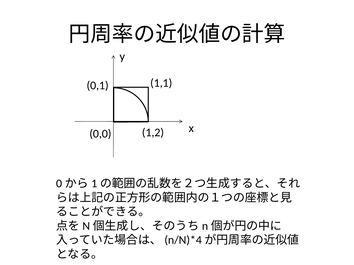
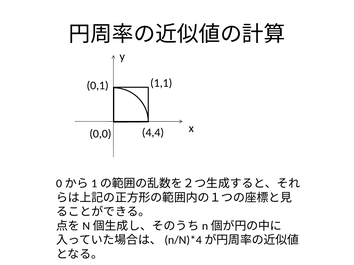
1,2: 1,2 -> 4,4
